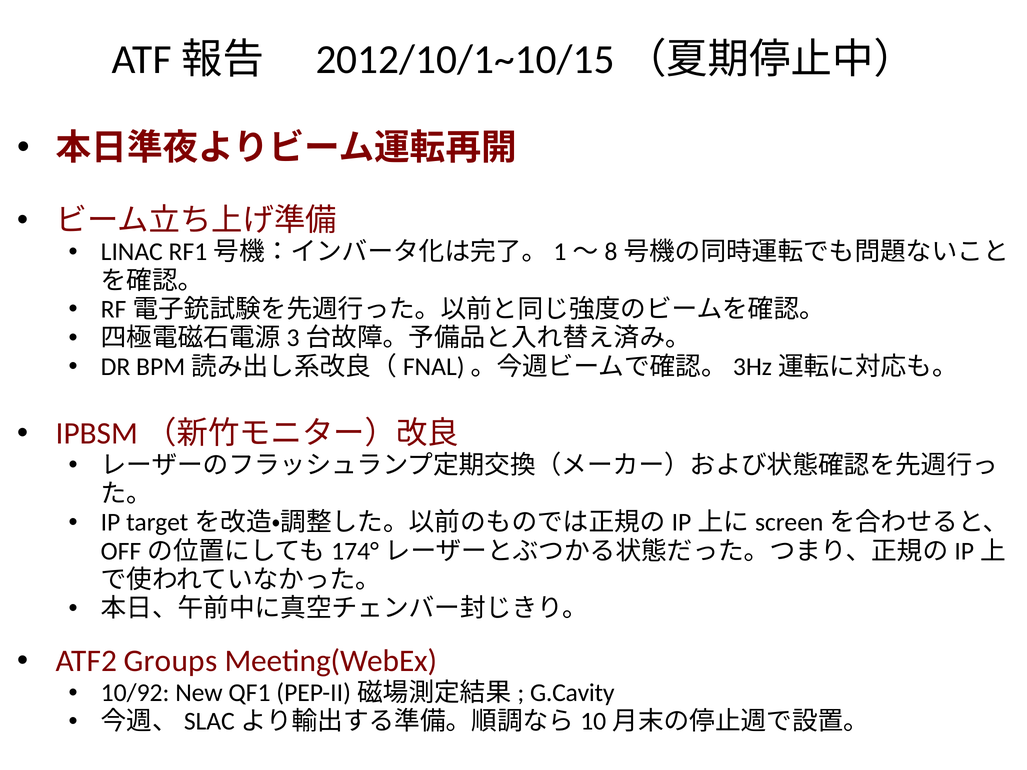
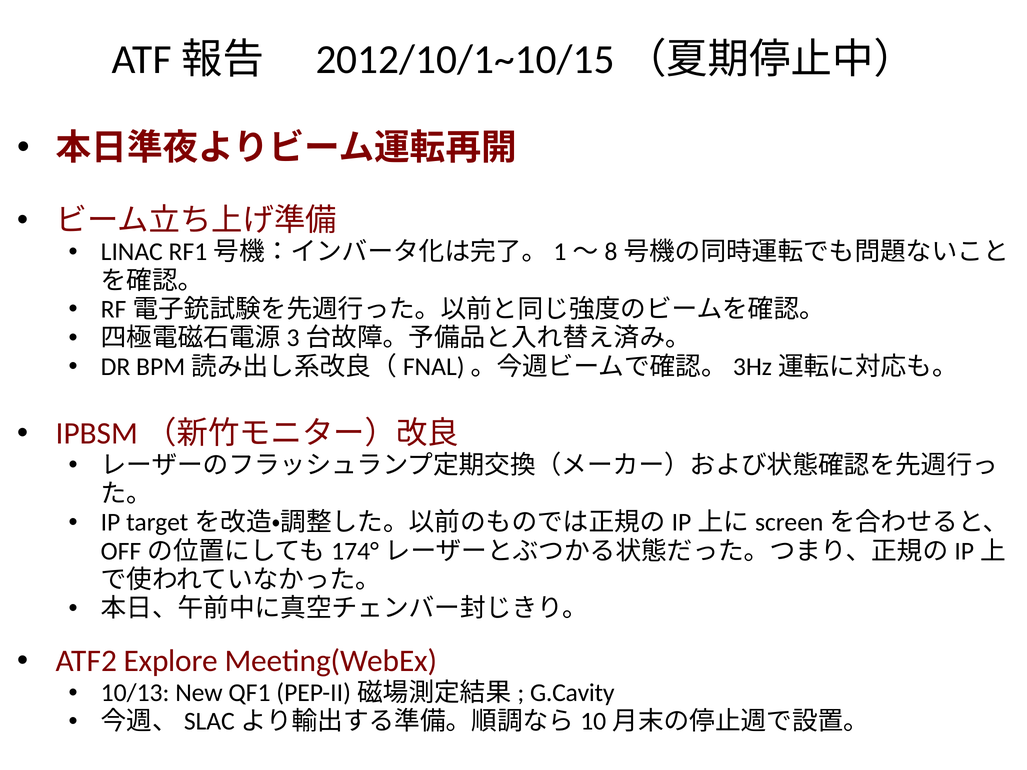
Groups: Groups -> Explore
10/92: 10/92 -> 10/13
